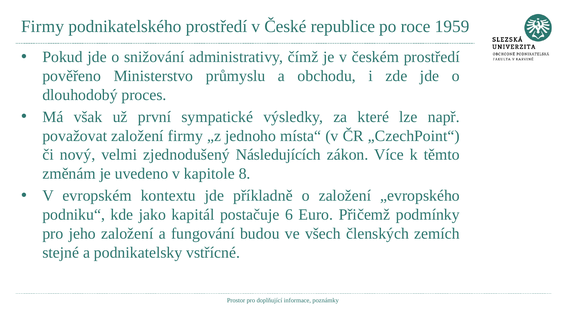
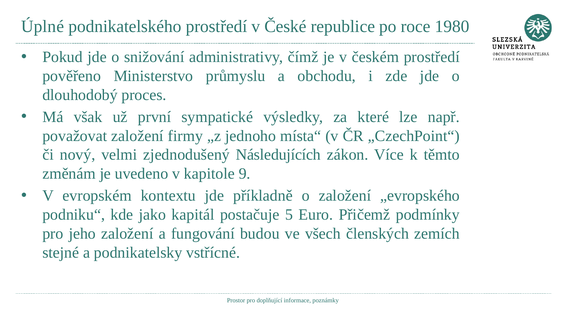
Firmy at (43, 26): Firmy -> Úplné
1959: 1959 -> 1980
8: 8 -> 9
6: 6 -> 5
